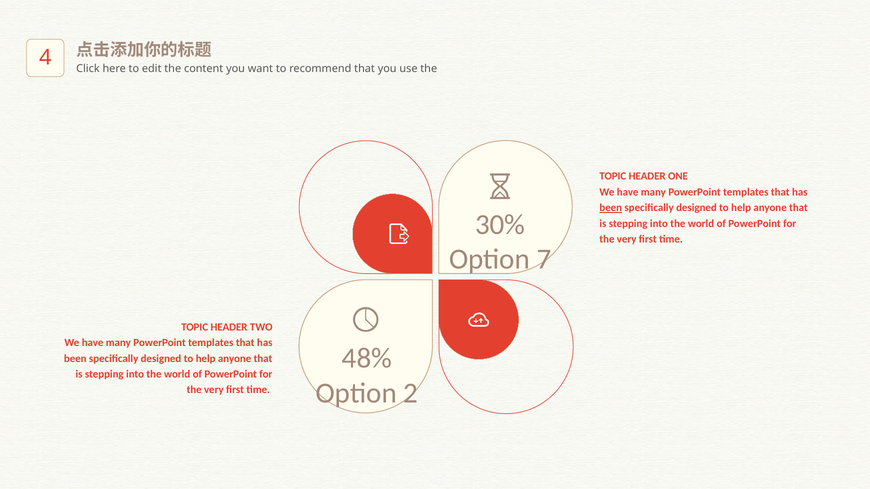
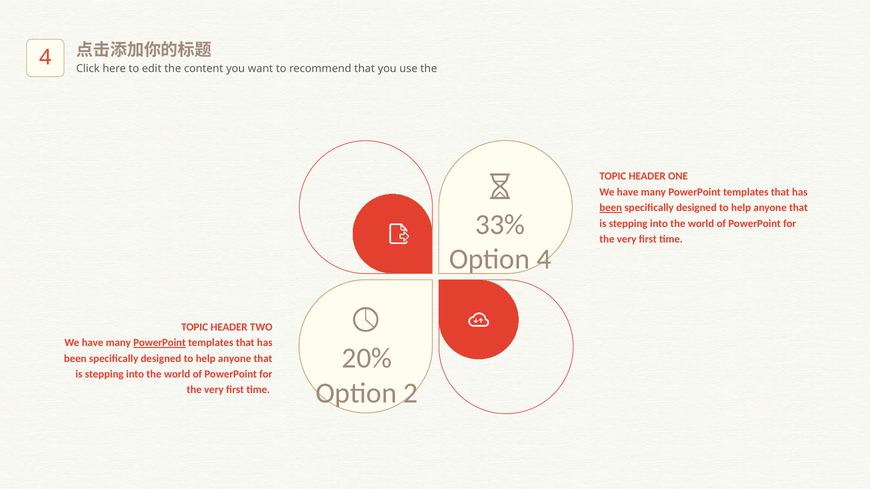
30%: 30% -> 33%
Option 7: 7 -> 4
PowerPoint at (160, 343) underline: none -> present
48%: 48% -> 20%
